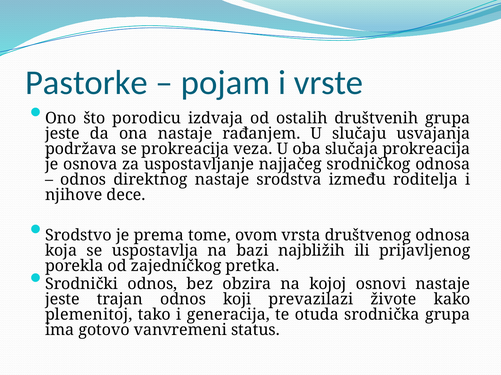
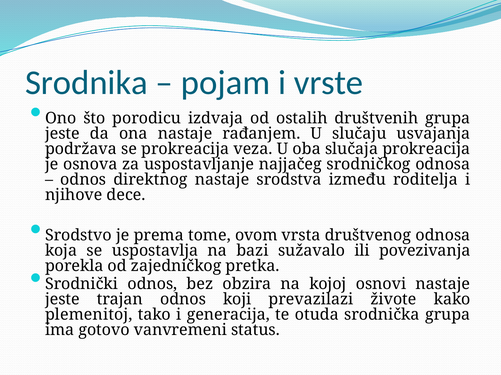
Pastorke: Pastorke -> Srodnika
najbližih: najbližih -> sužavalo
prijavljenog: prijavljenog -> povezivanja
